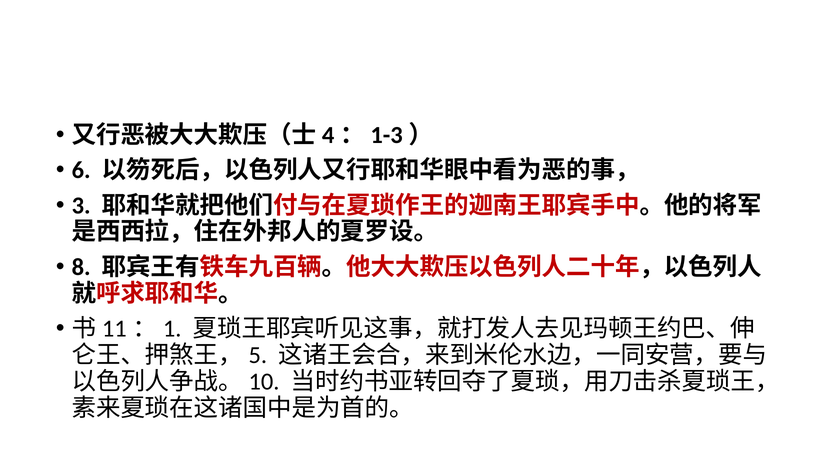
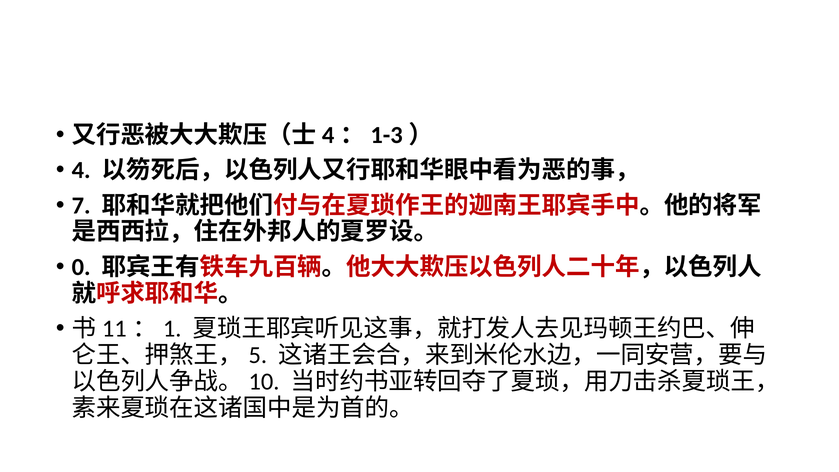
6: 6 -> 4
3: 3 -> 7
8: 8 -> 0
